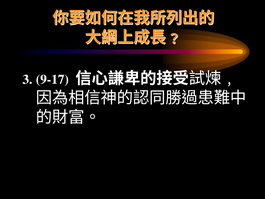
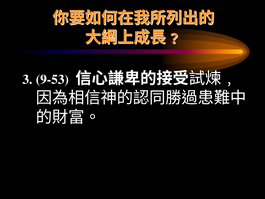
9-17: 9-17 -> 9-53
